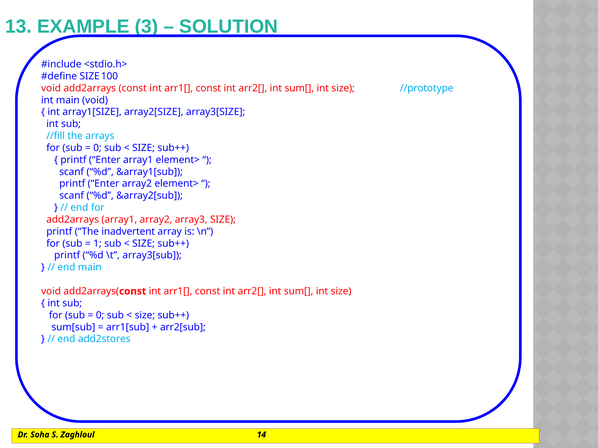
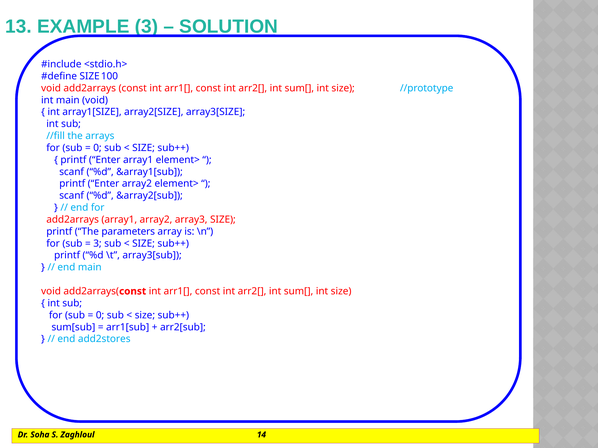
inadvertent: inadvertent -> parameters
1 at (97, 244): 1 -> 3
